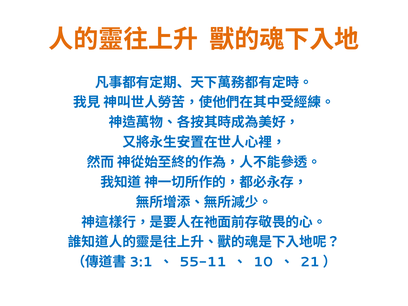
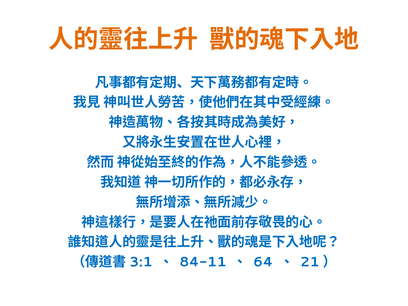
55-11: 55-11 -> 84-11
10: 10 -> 64
